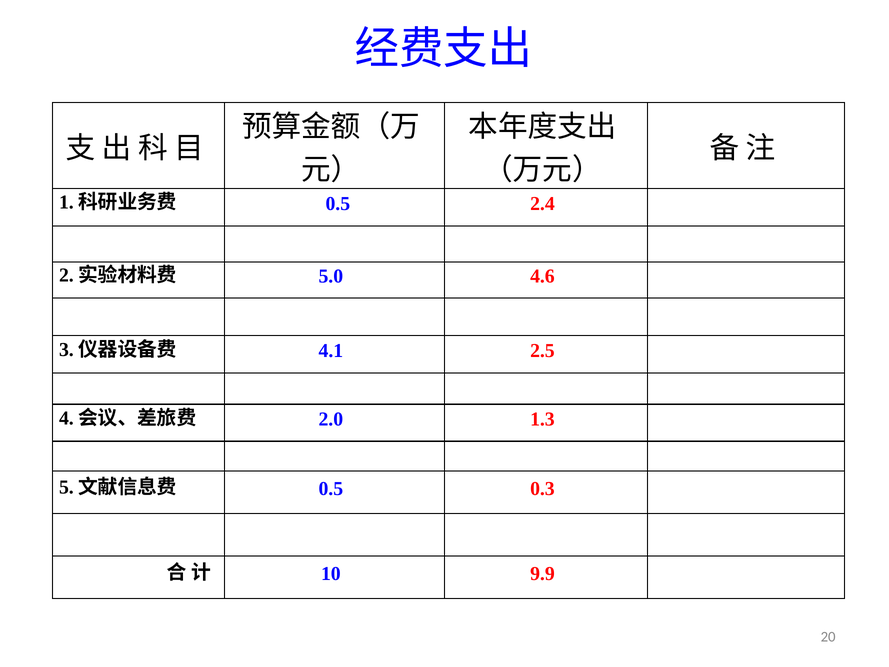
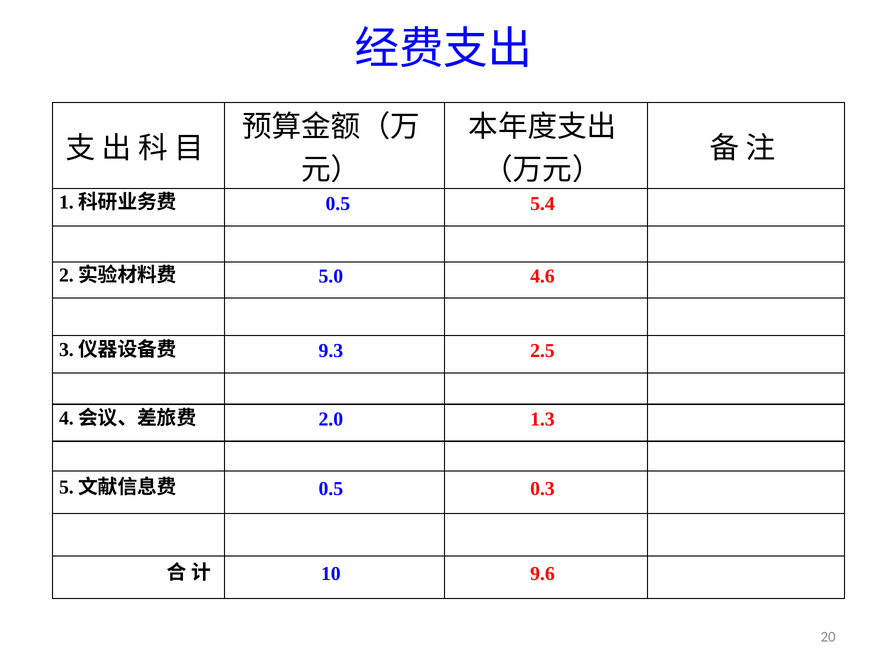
2.4: 2.4 -> 5.4
4.1: 4.1 -> 9.3
9.9: 9.9 -> 9.6
